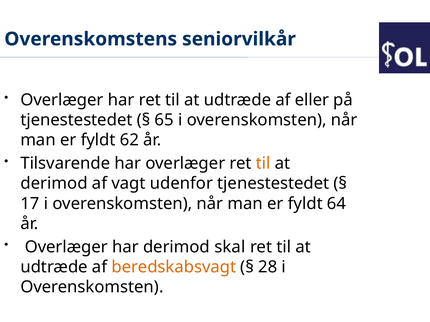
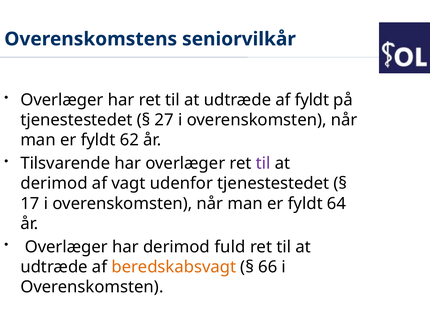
af eller: eller -> fyldt
65: 65 -> 27
til at (263, 164) colour: orange -> purple
skal: skal -> fuld
28: 28 -> 66
